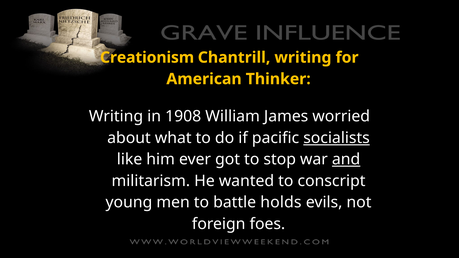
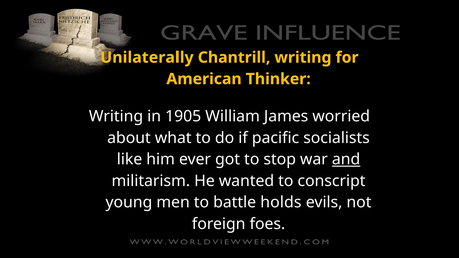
Creationism: Creationism -> Unilaterally
1908: 1908 -> 1905
socialists underline: present -> none
